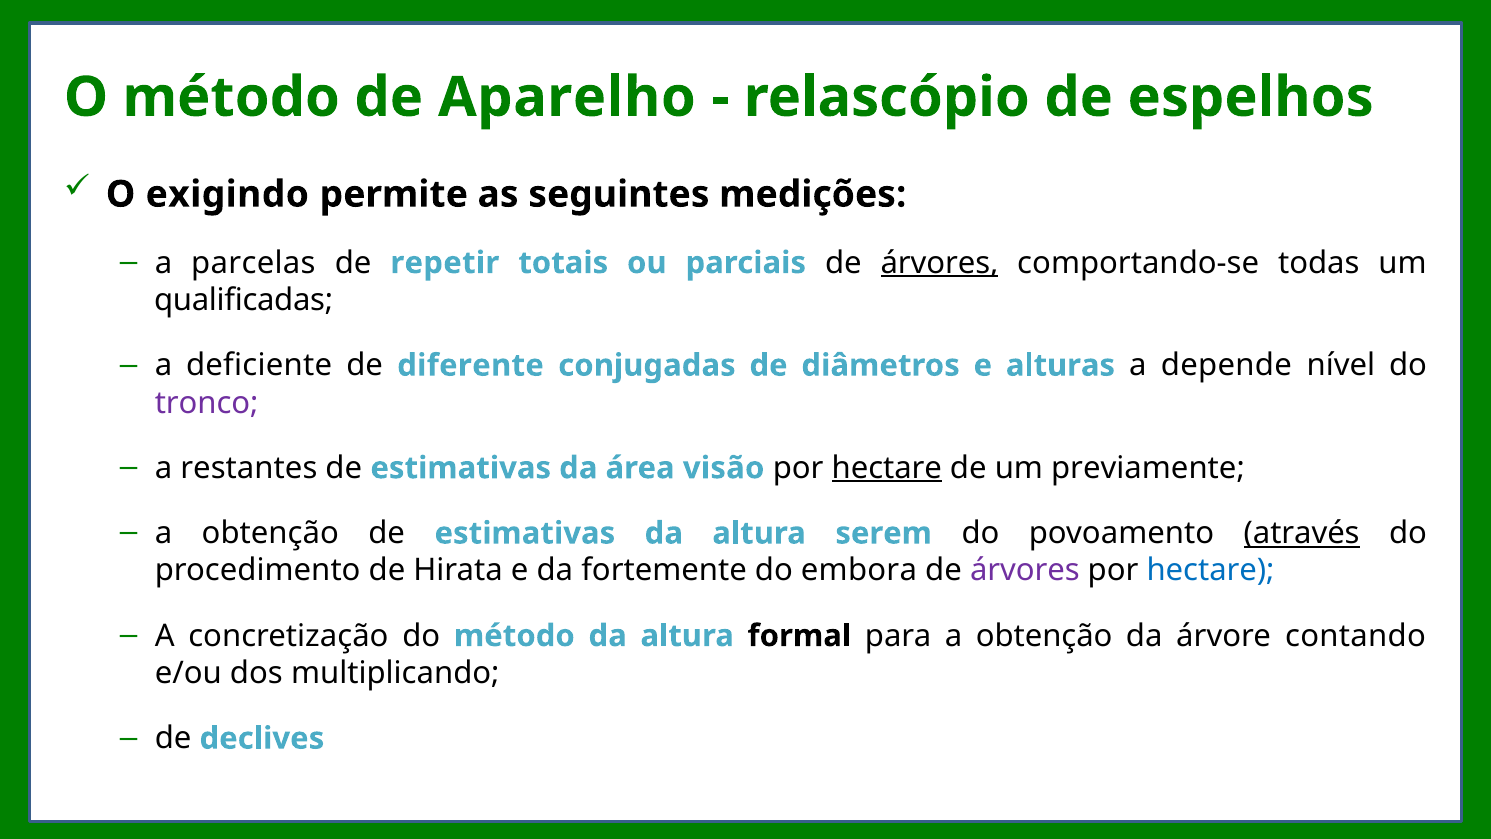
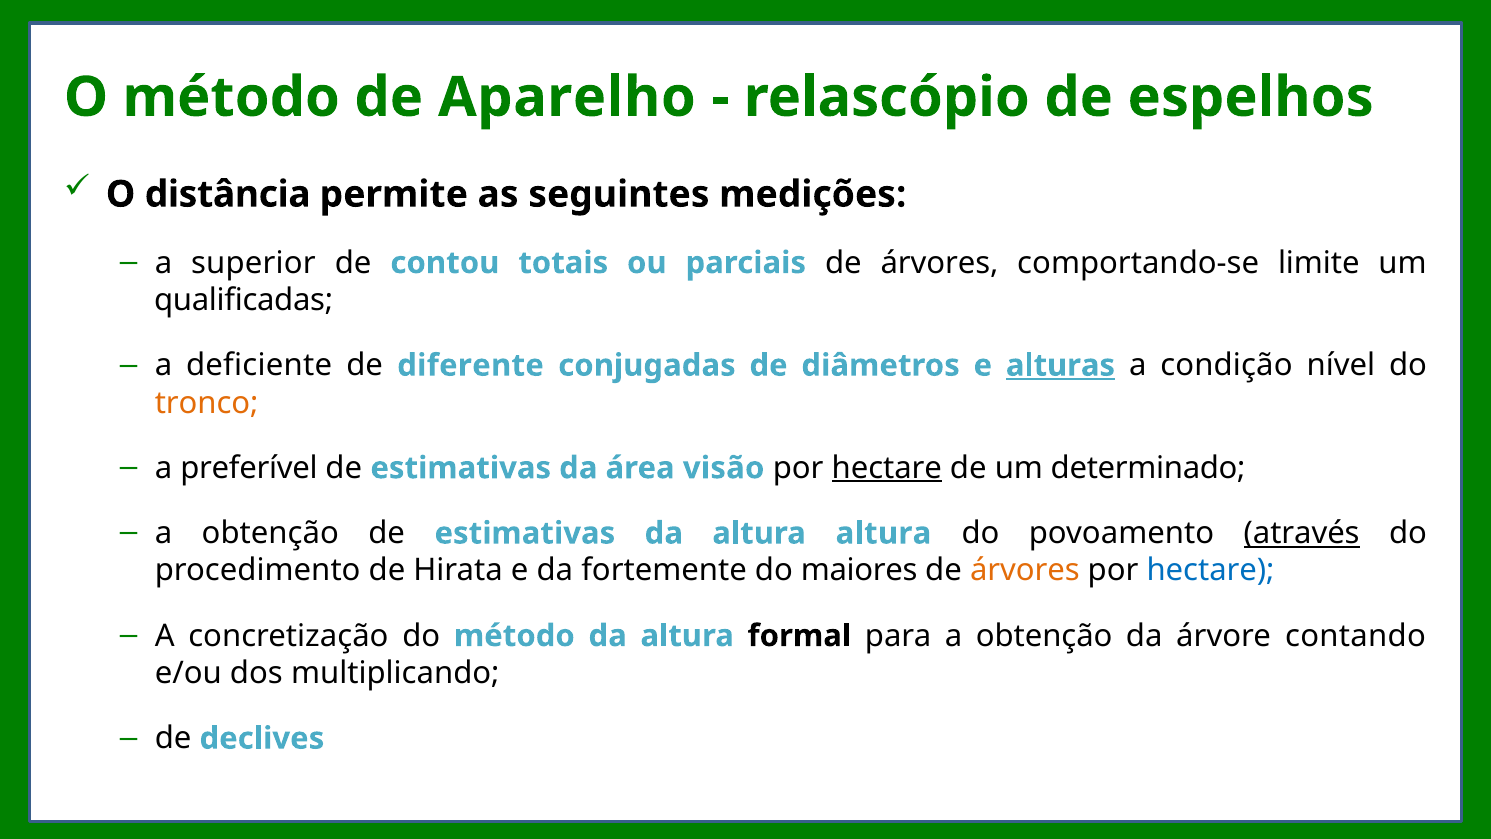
exigindo: exigindo -> distância
parcelas: parcelas -> superior
repetir: repetir -> contou
árvores at (940, 263) underline: present -> none
todas: todas -> limite
alturas underline: none -> present
depende: depende -> condição
tronco colour: purple -> orange
restantes: restantes -> preferível
previamente: previamente -> determinado
altura serem: serem -> altura
embora: embora -> maiores
árvores at (1025, 570) colour: purple -> orange
